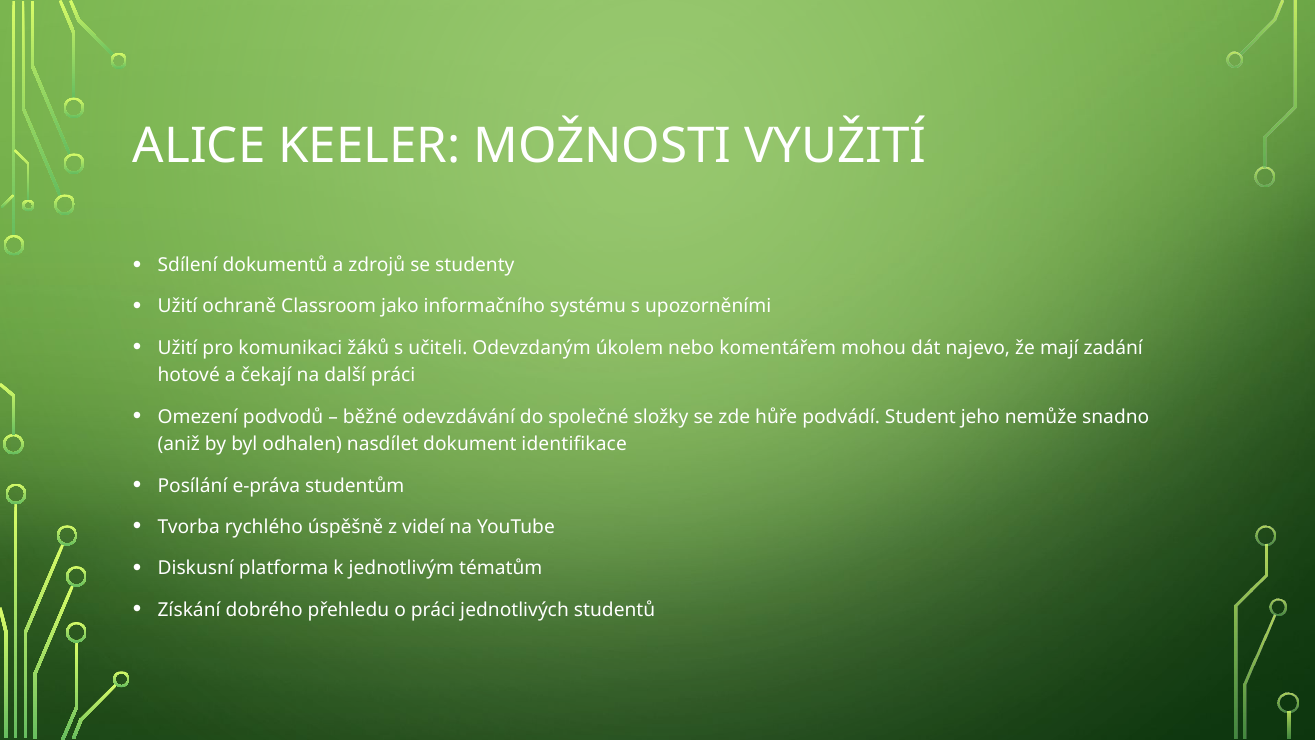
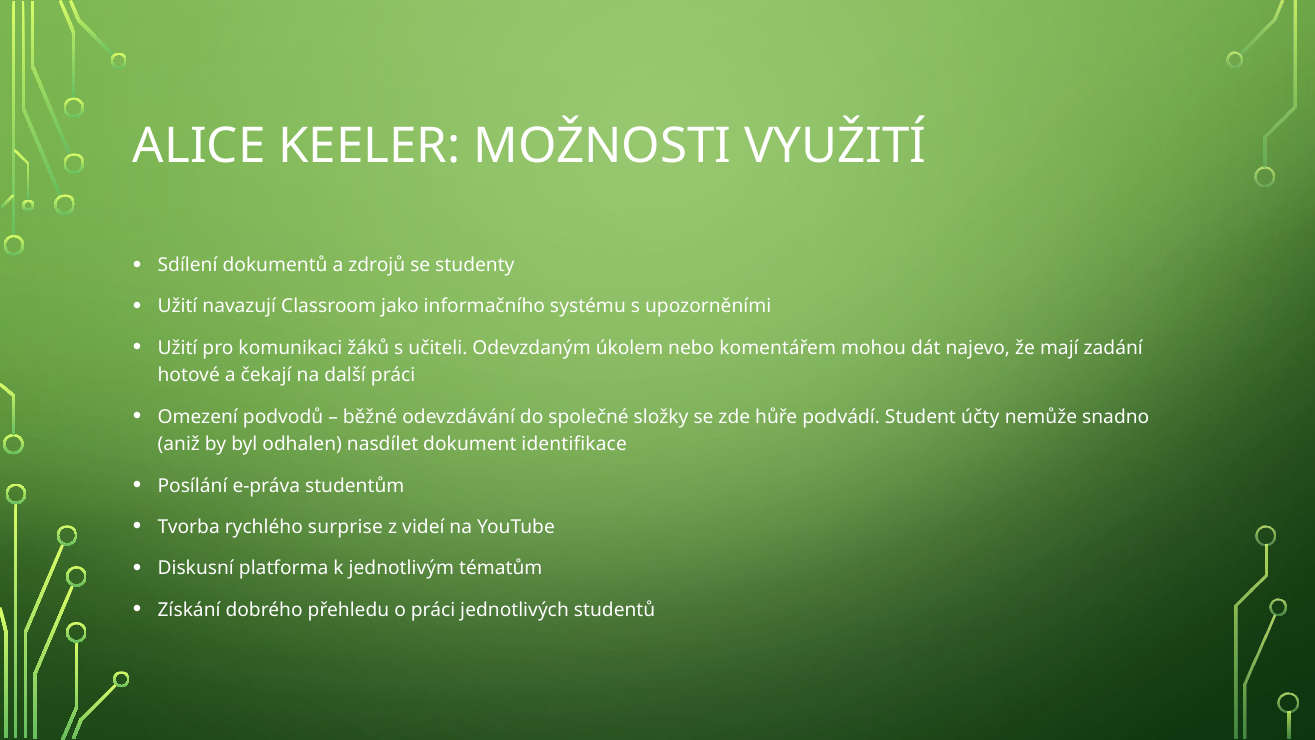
ochraně: ochraně -> navazují
jeho: jeho -> účty
úspěšně: úspěšně -> surprise
